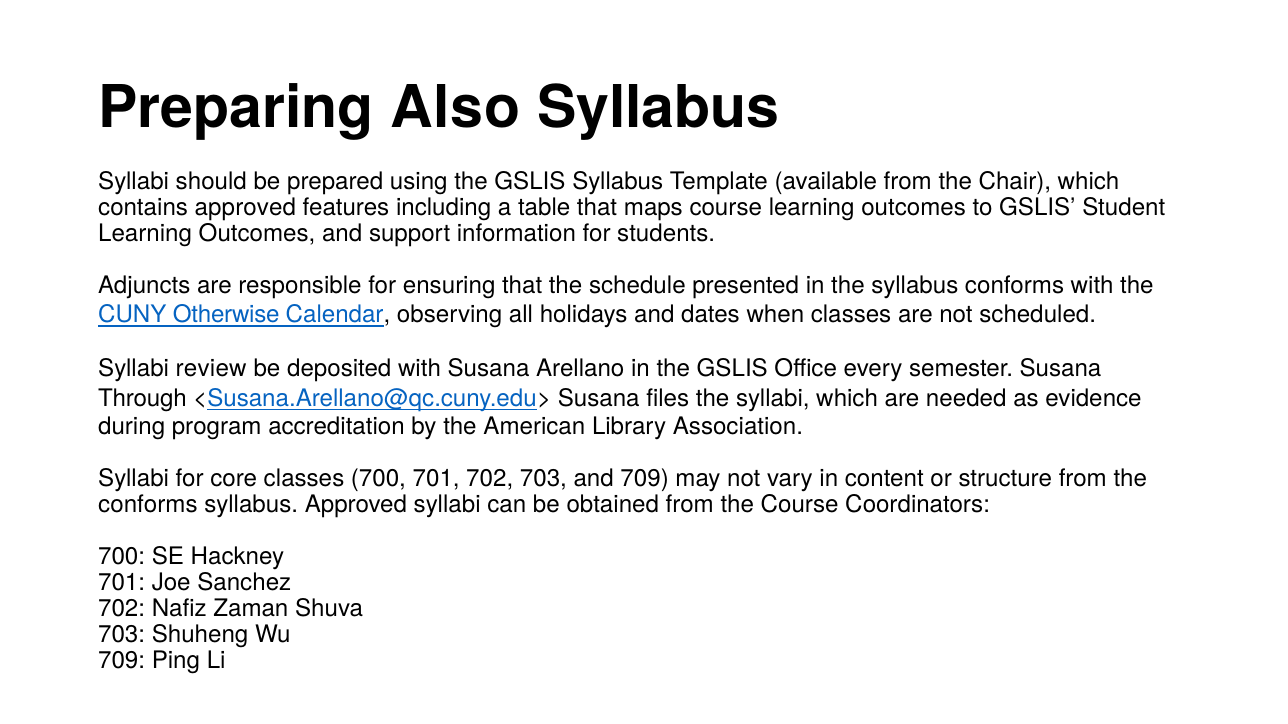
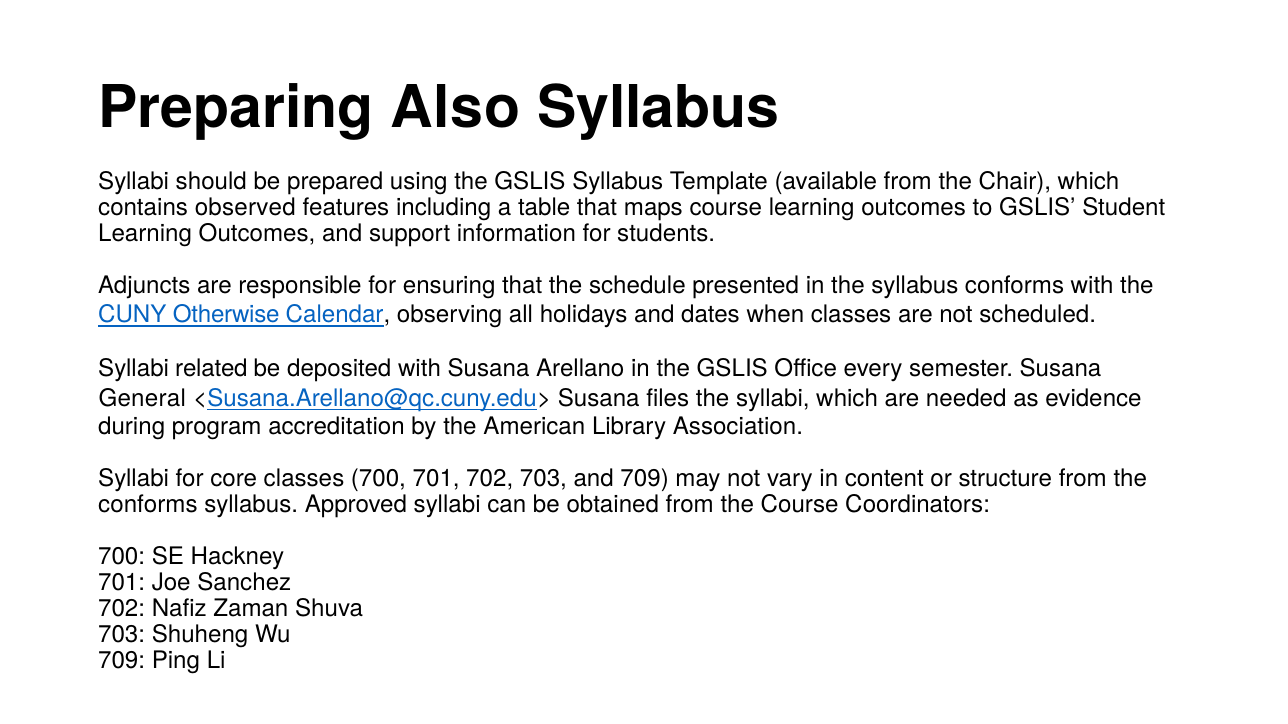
contains approved: approved -> observed
review: review -> related
Through: Through -> General
